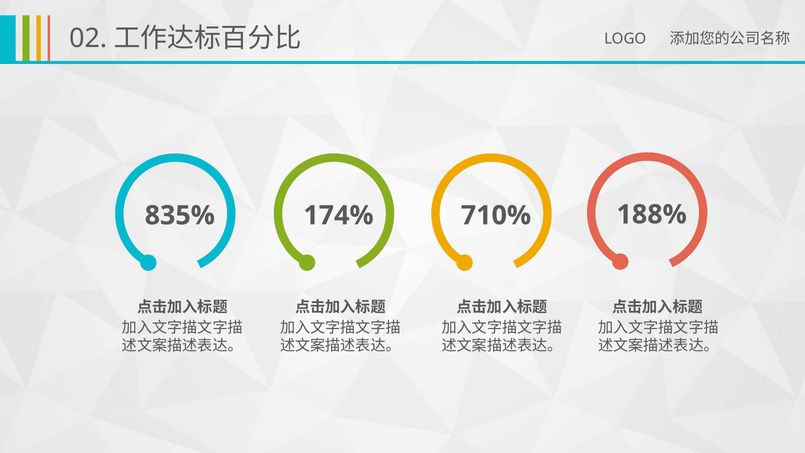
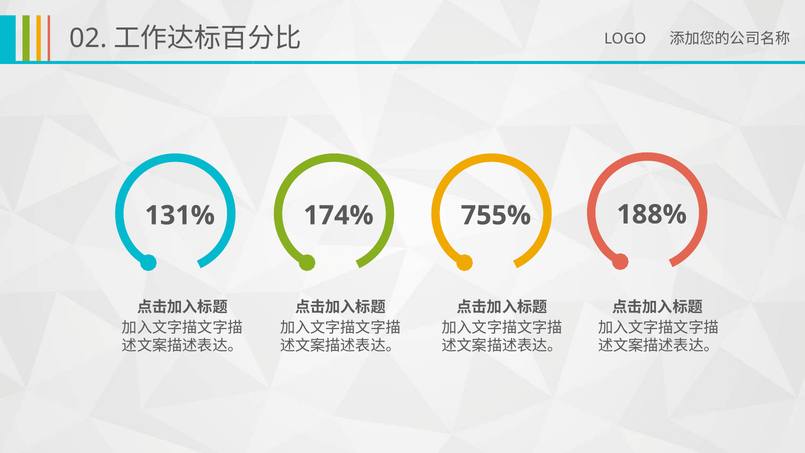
835%: 835% -> 131%
710%: 710% -> 755%
